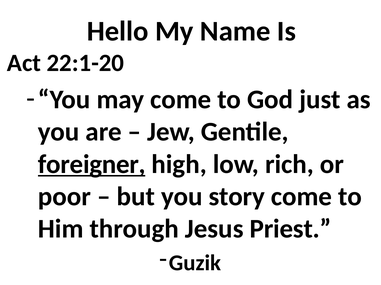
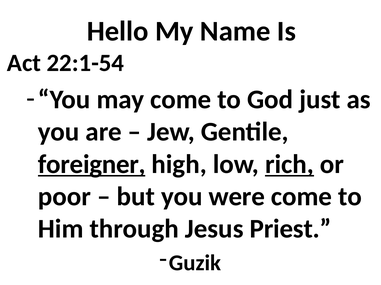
22:1-20: 22:1-20 -> 22:1-54
rich underline: none -> present
story: story -> were
